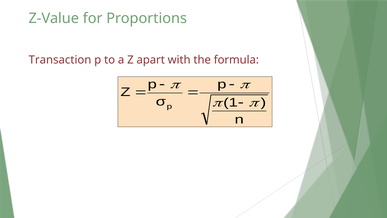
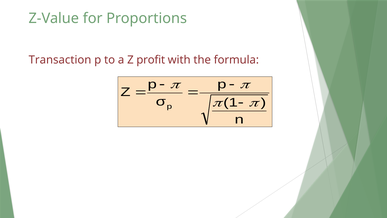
apart: apart -> profit
